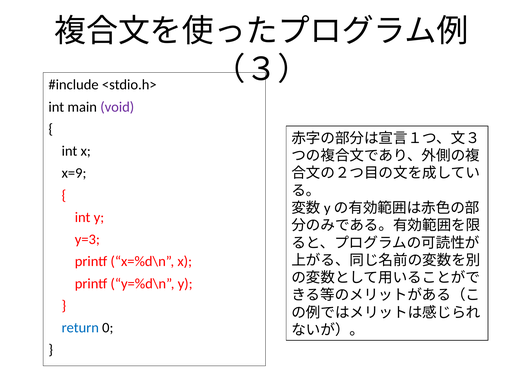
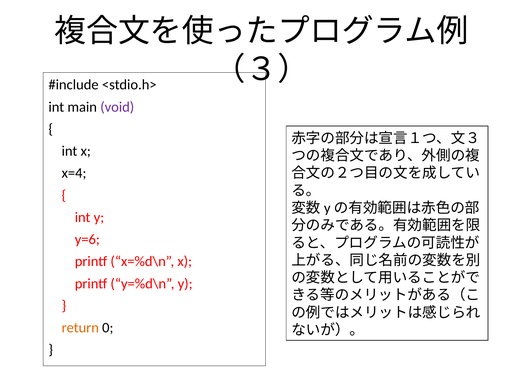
x=9: x=9 -> x=4
y=3: y=3 -> y=6
return colour: blue -> orange
